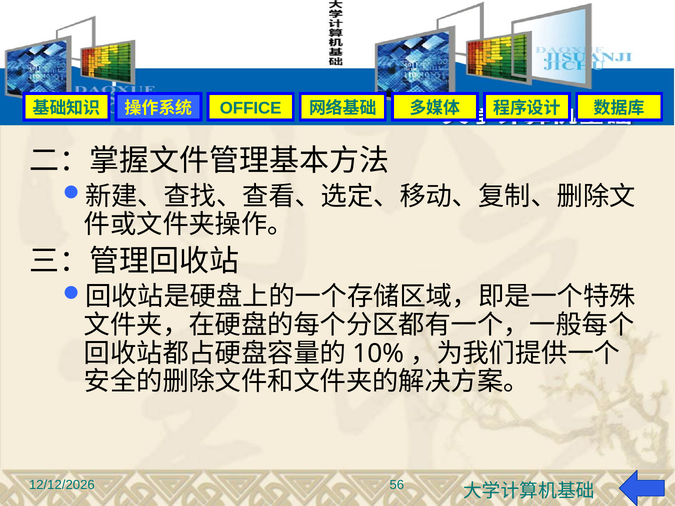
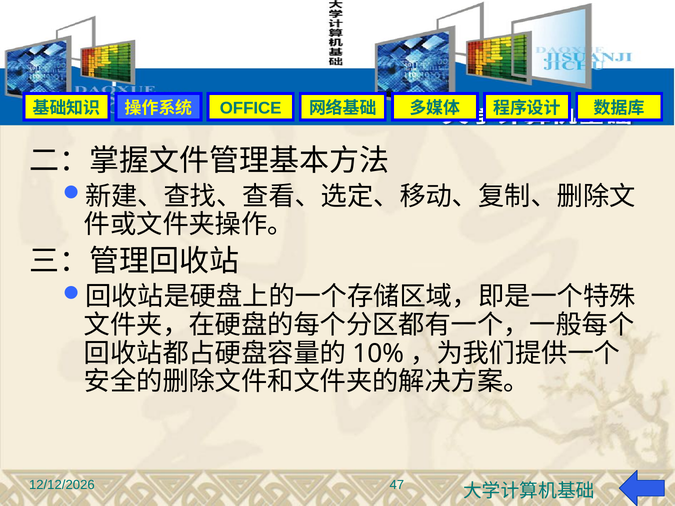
56: 56 -> 47
